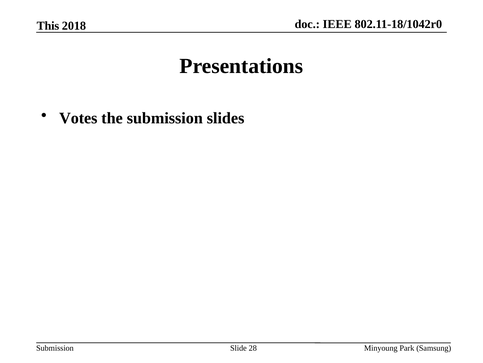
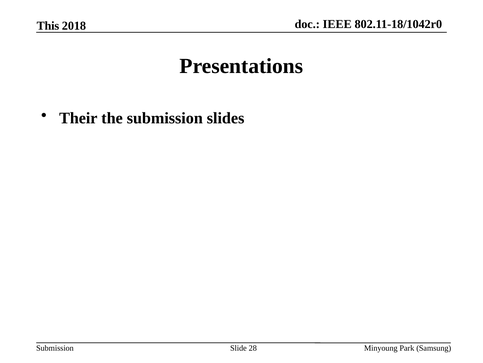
Votes: Votes -> Their
